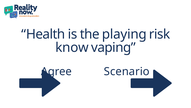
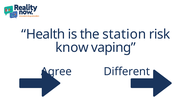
playing: playing -> station
Scenario: Scenario -> Different
